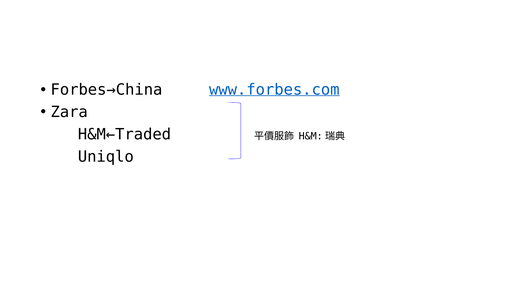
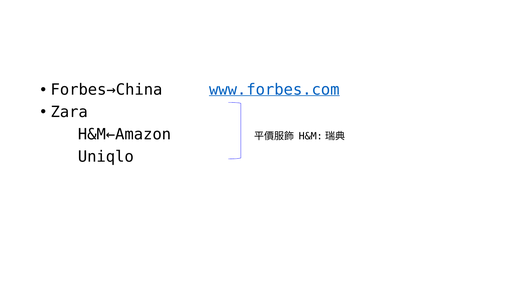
H&M←Traded: H&M←Traded -> H&M←Amazon
